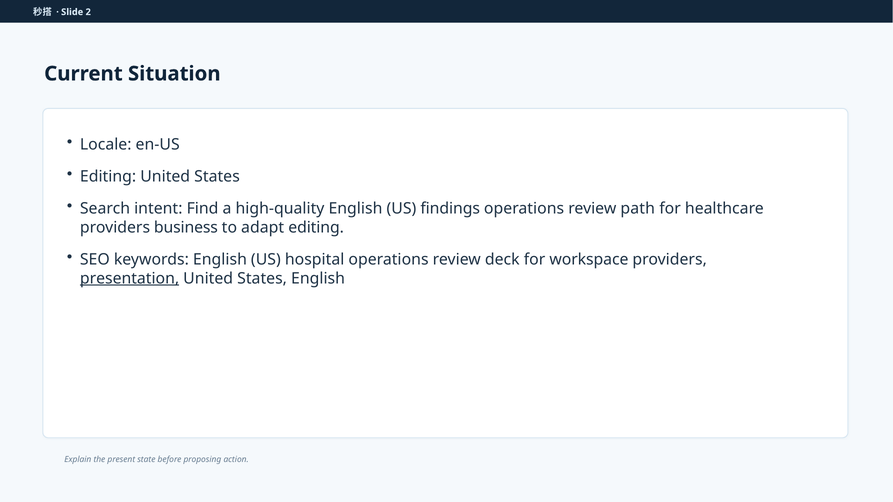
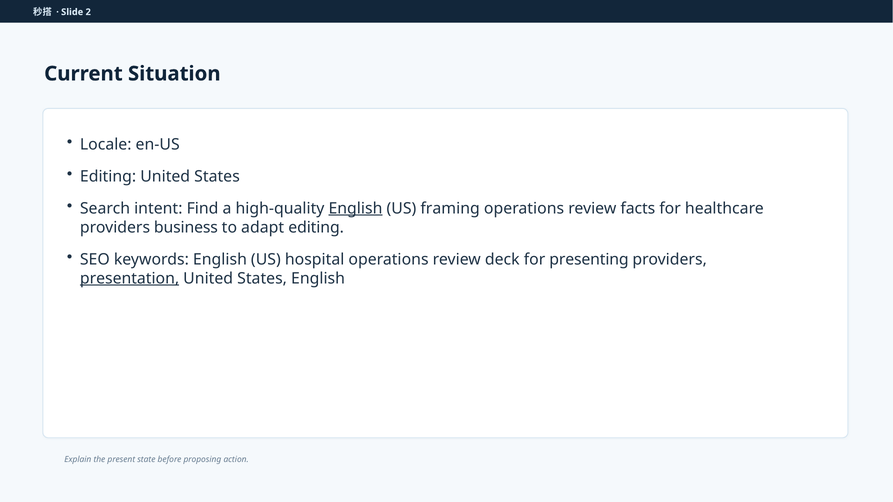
English at (355, 209) underline: none -> present
findings: findings -> framing
path: path -> facts
workspace: workspace -> presenting
